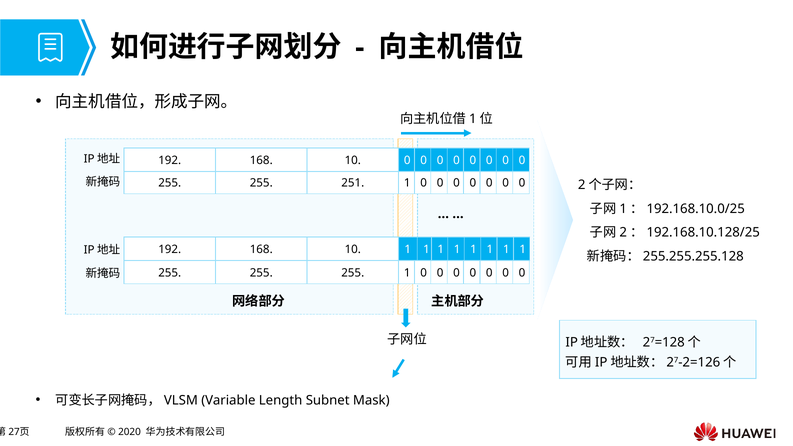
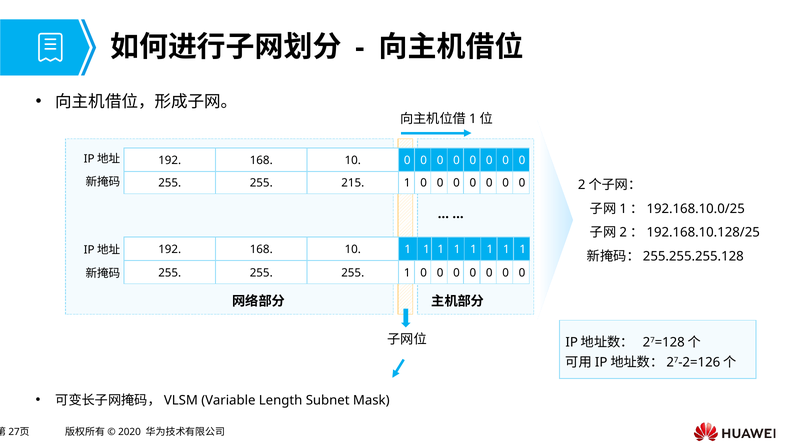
251: 251 -> 215
